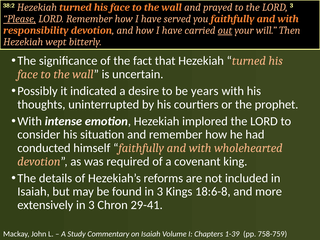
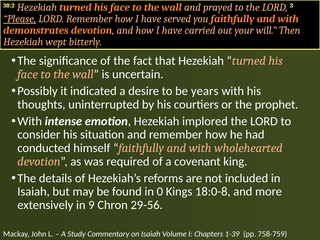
responsibility: responsibility -> demonstrates
out underline: present -> none
found in 3: 3 -> 0
18:6-8: 18:6-8 -> 18:0-8
extensively in 3: 3 -> 9
29-41: 29-41 -> 29-56
